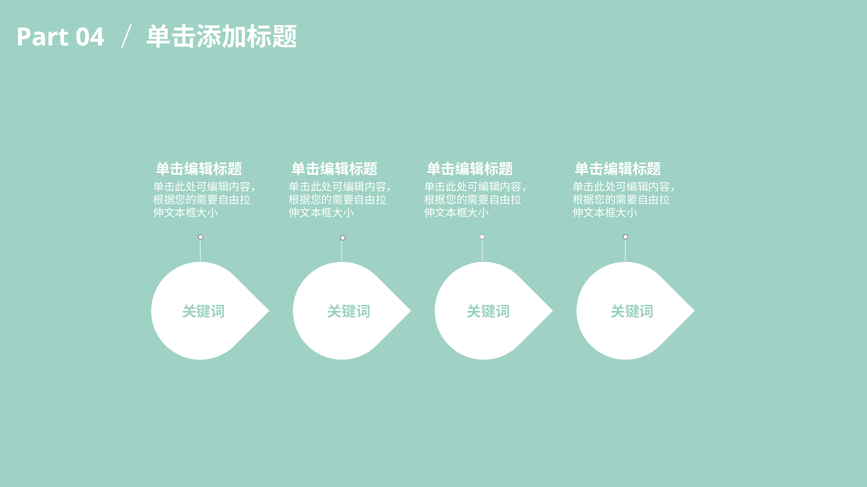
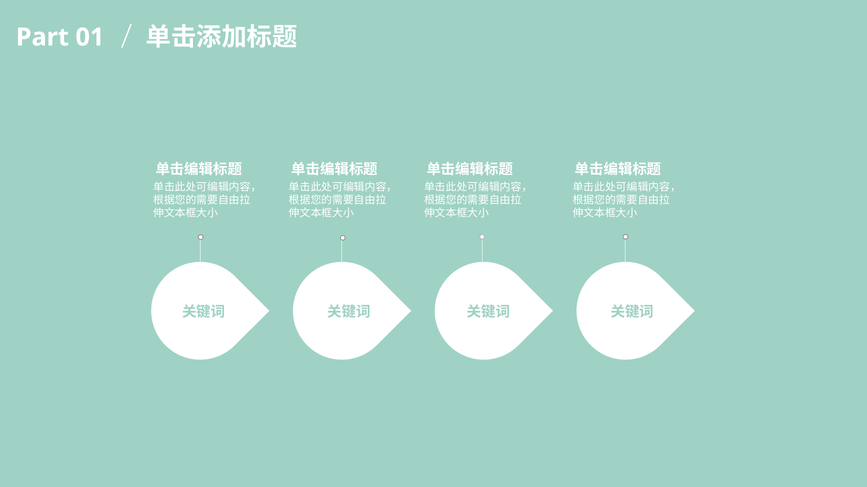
04: 04 -> 01
